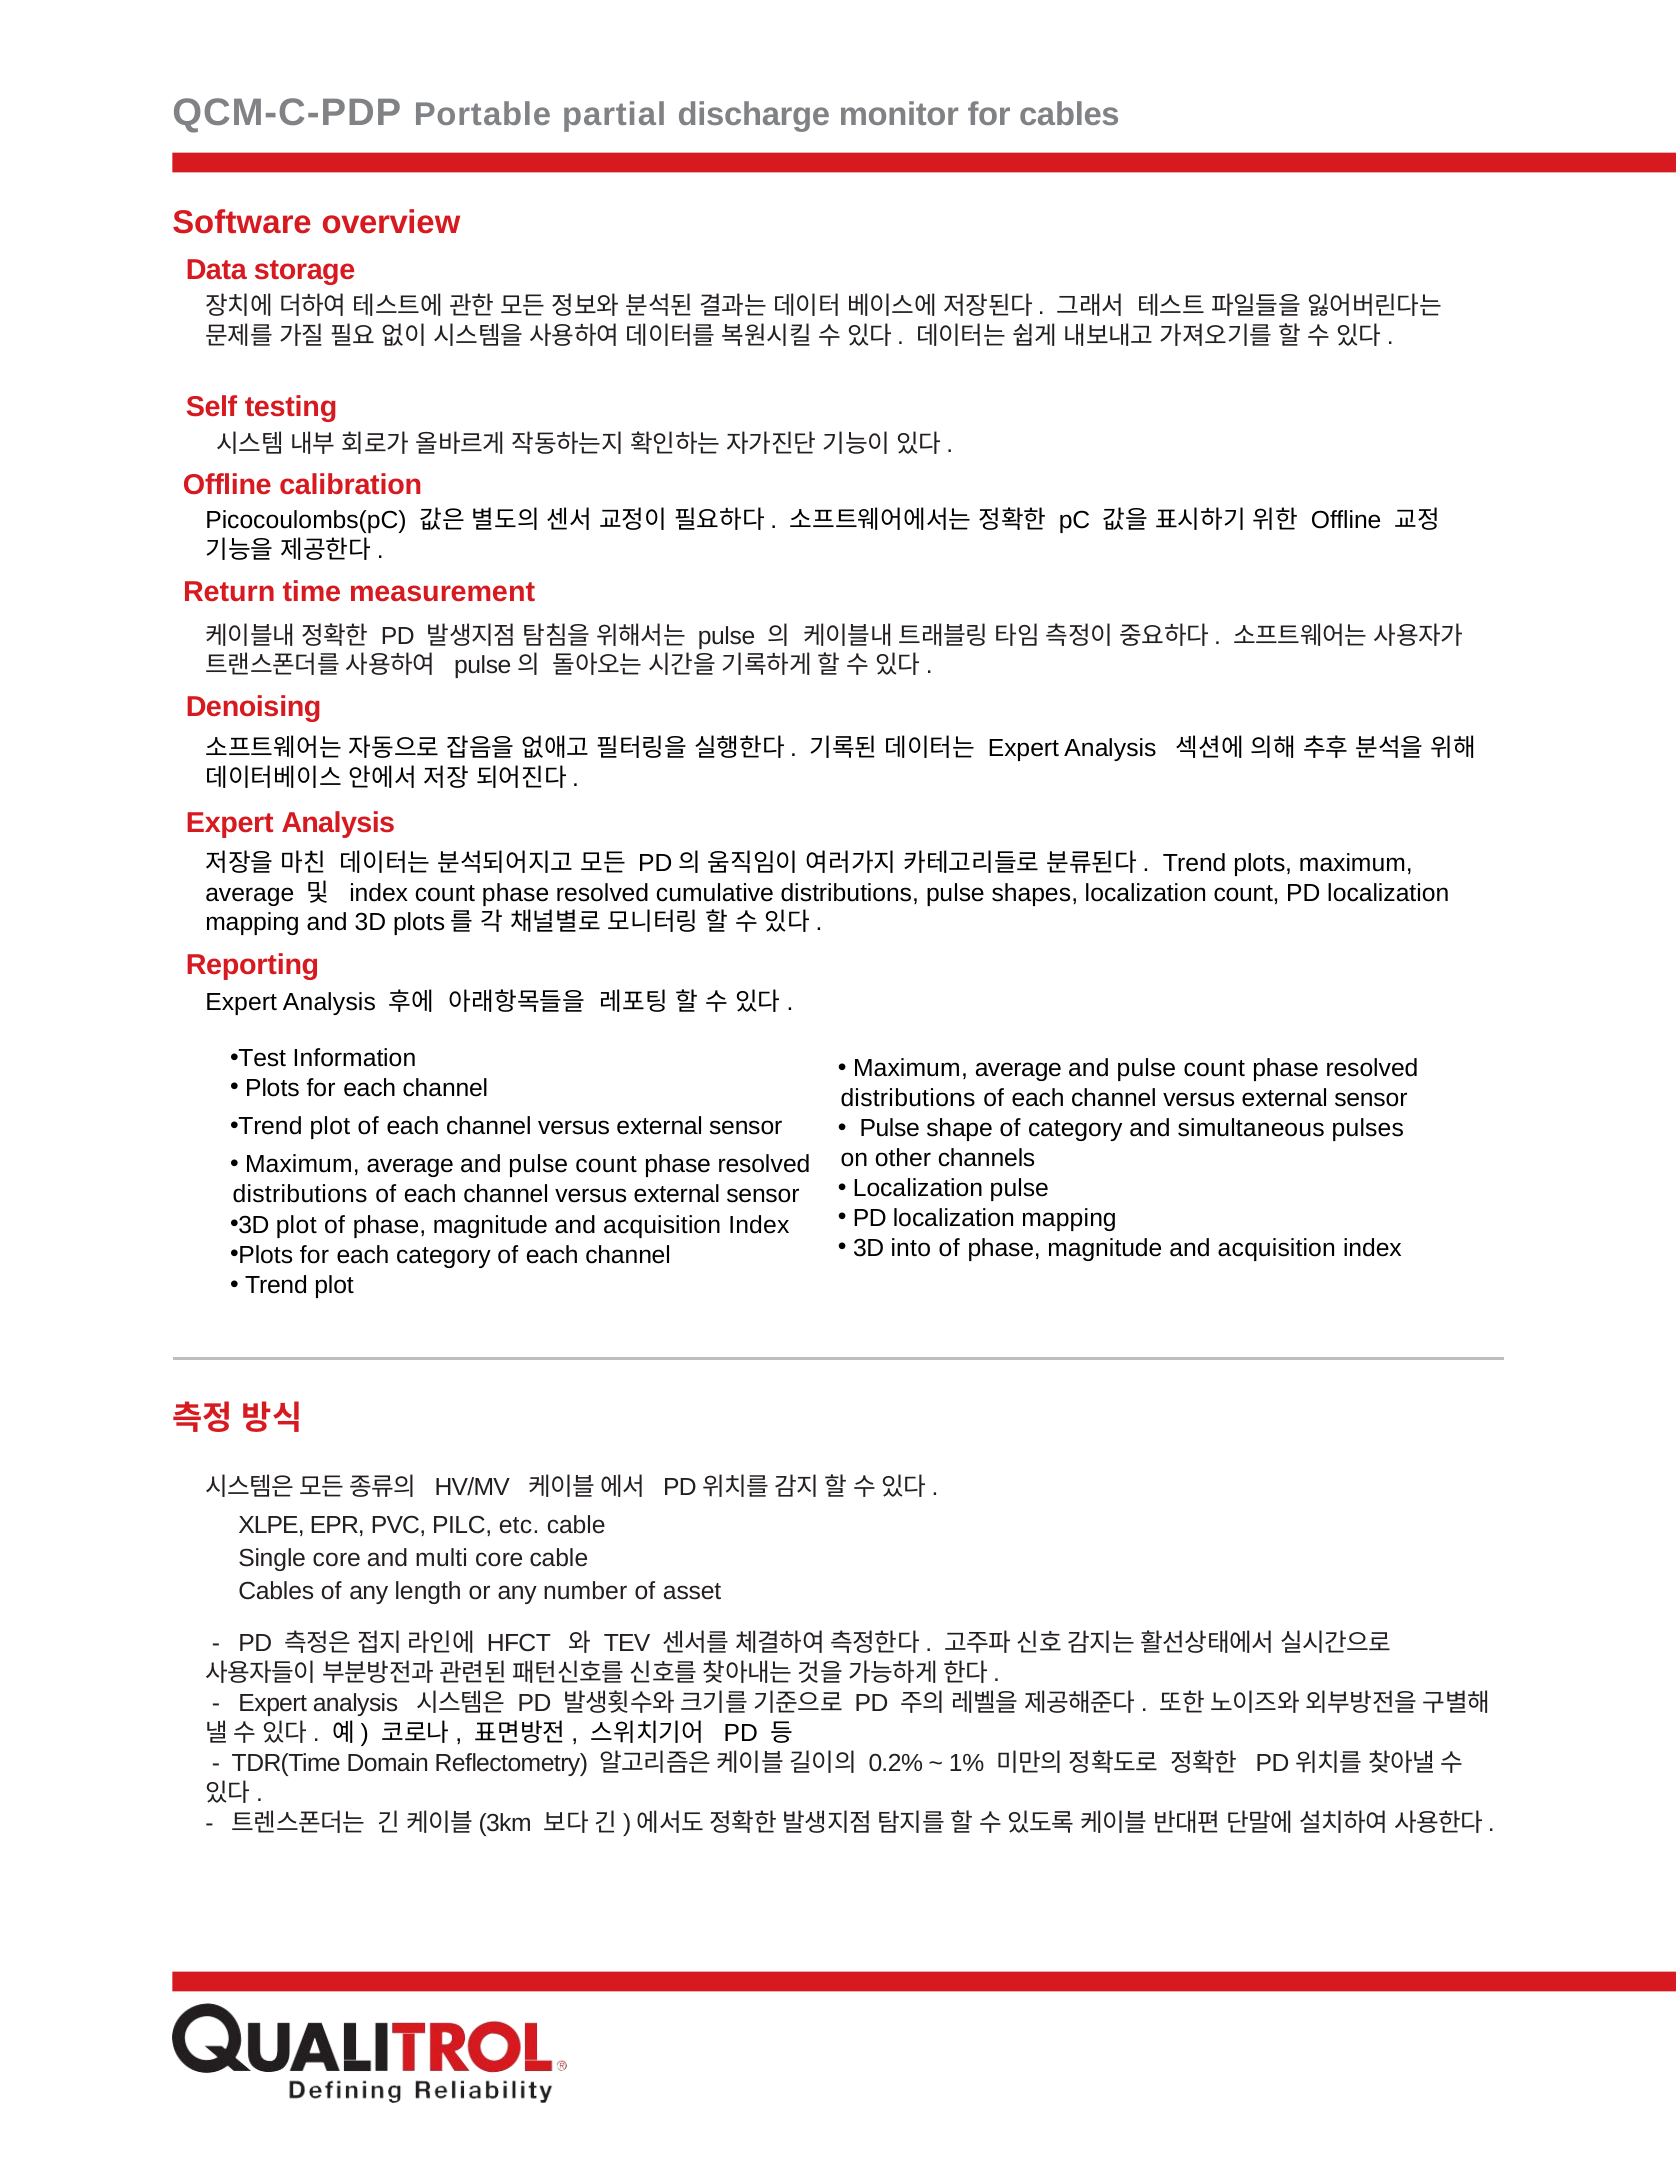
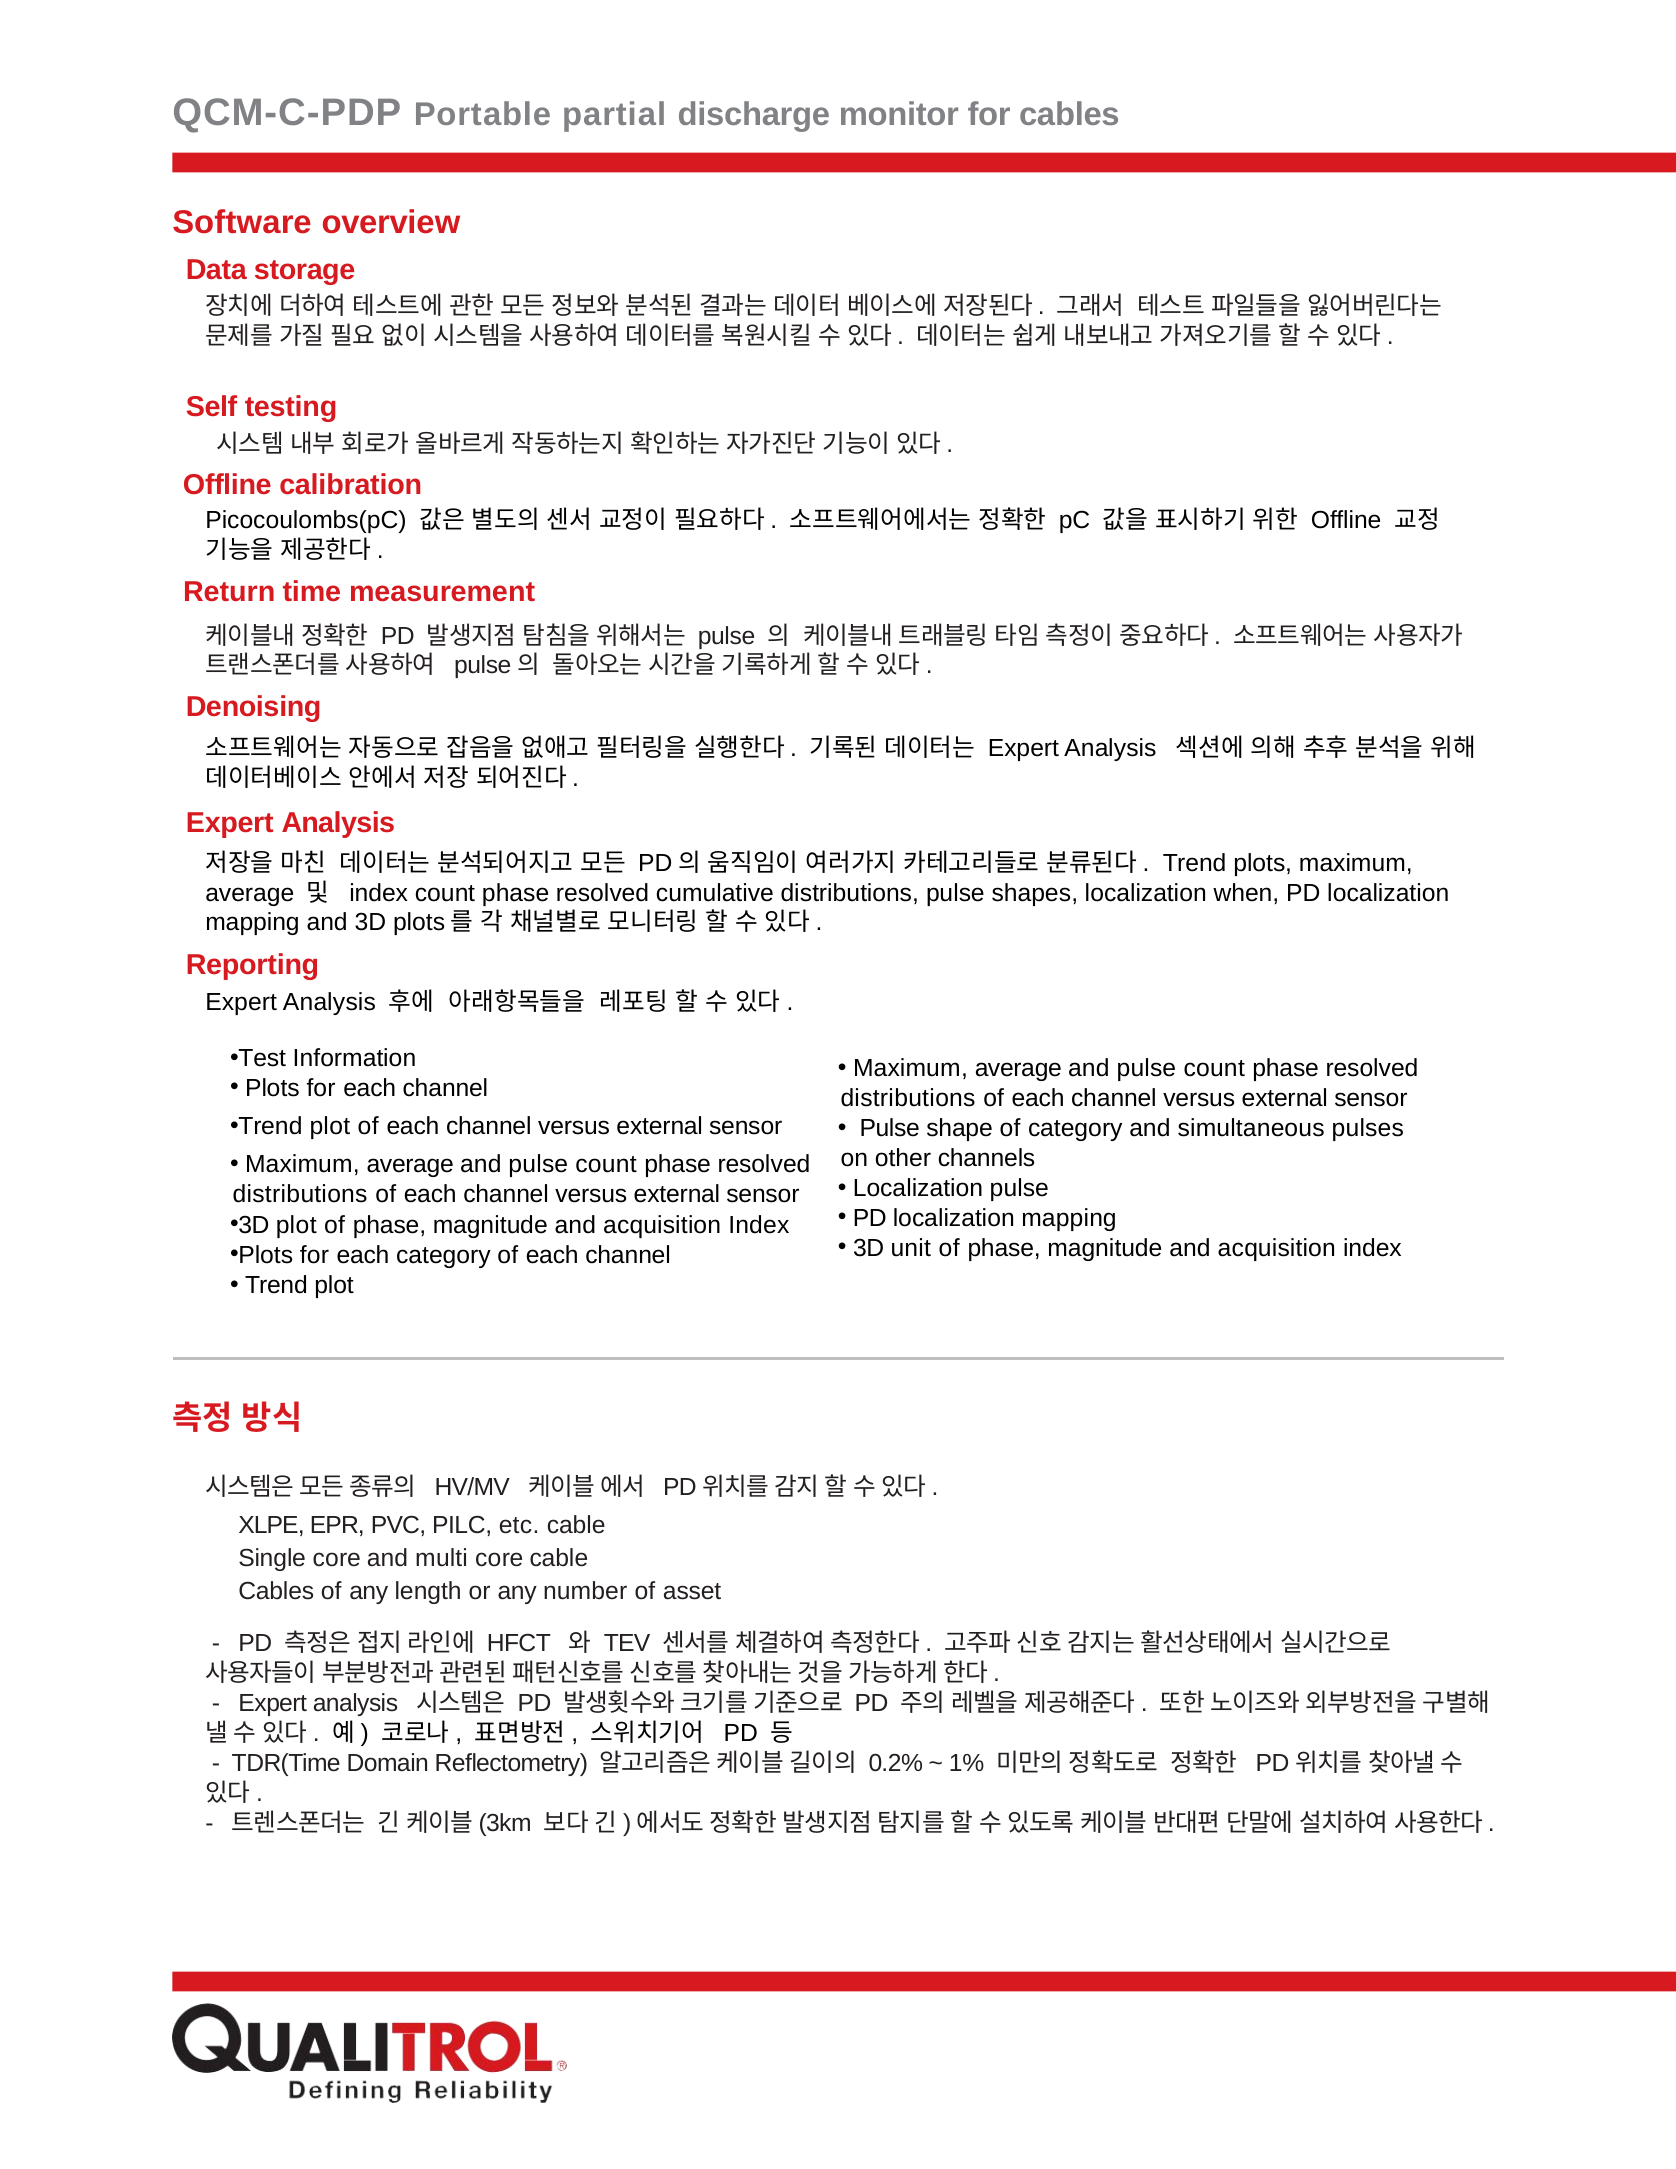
localization count: count -> when
into: into -> unit
